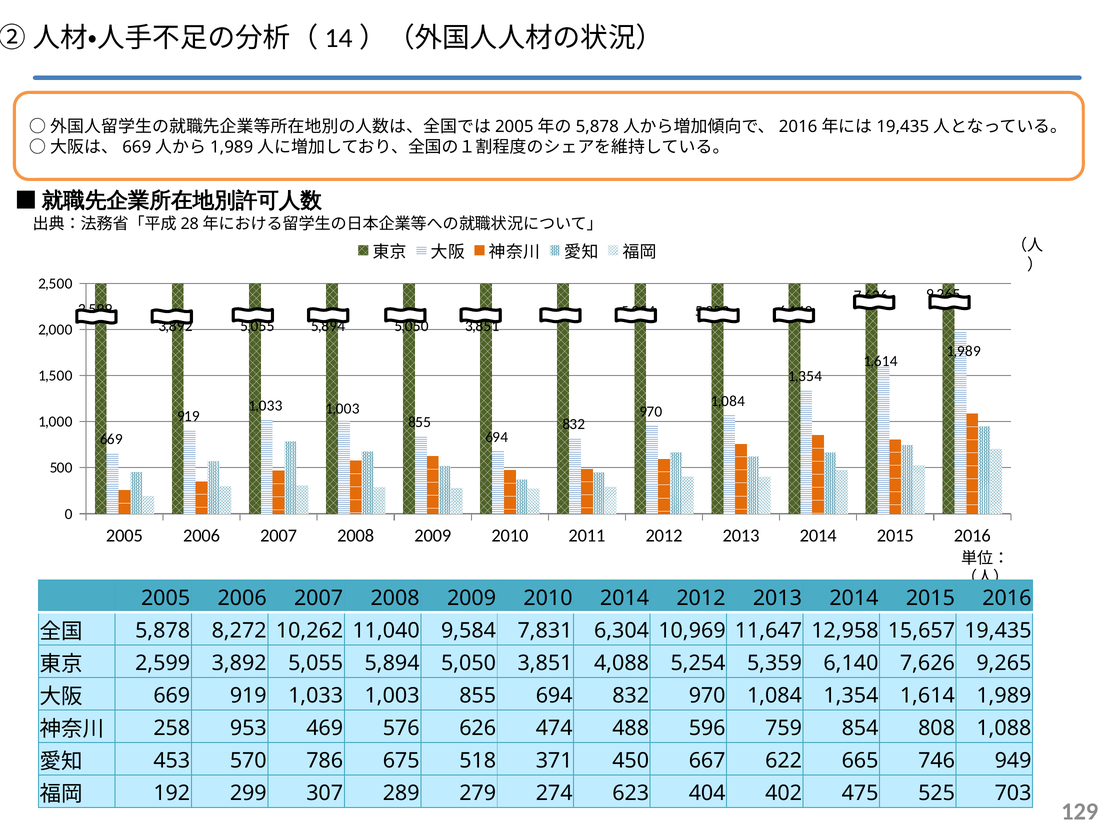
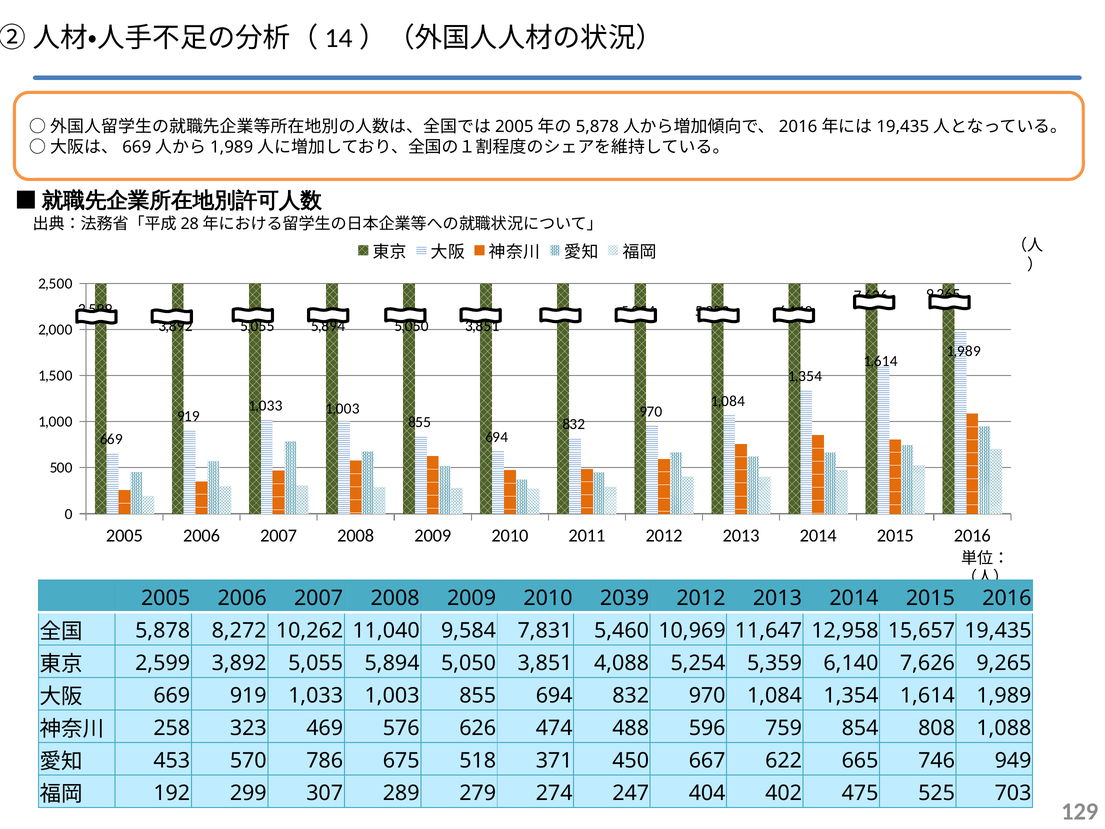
2010 2014: 2014 -> 2039
6,304: 6,304 -> 5,460
953: 953 -> 323
623: 623 -> 247
